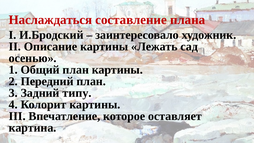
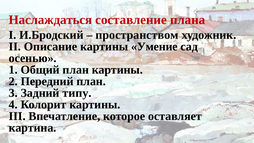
заинтересовало: заинтересовало -> пространством
Лежать: Лежать -> Умение
